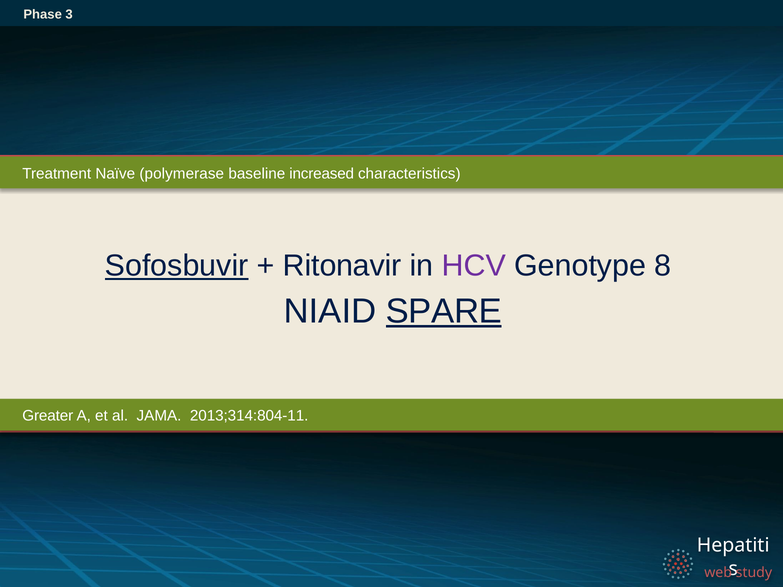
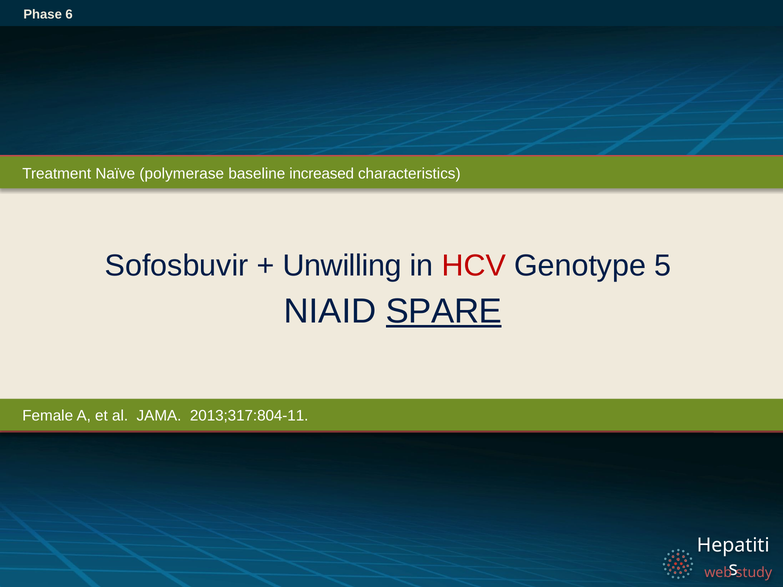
3: 3 -> 6
Sofosbuvir underline: present -> none
Ritonavir: Ritonavir -> Unwilling
HCV colour: purple -> red
8: 8 -> 5
Greater: Greater -> Female
2013;314:804-11: 2013;314:804-11 -> 2013;317:804-11
